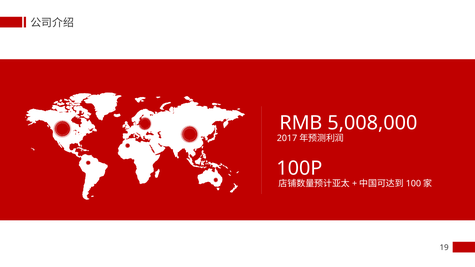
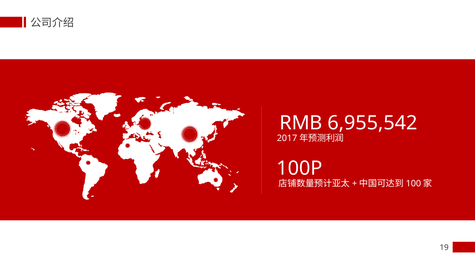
5,008,000: 5,008,000 -> 6,955,542
